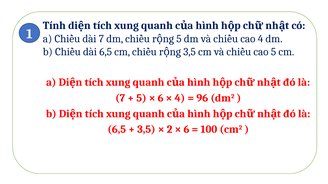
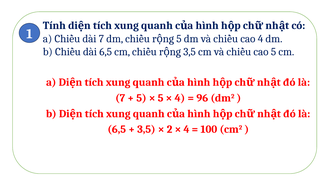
6 at (161, 98): 6 -> 5
6 at (186, 130): 6 -> 4
